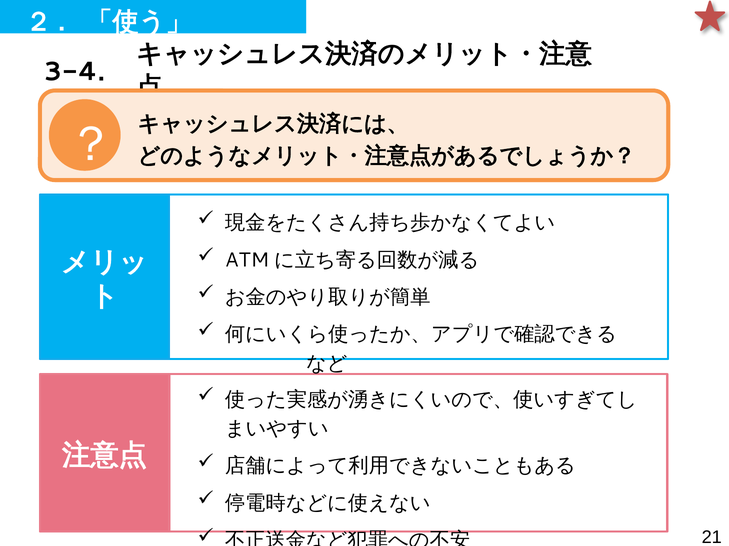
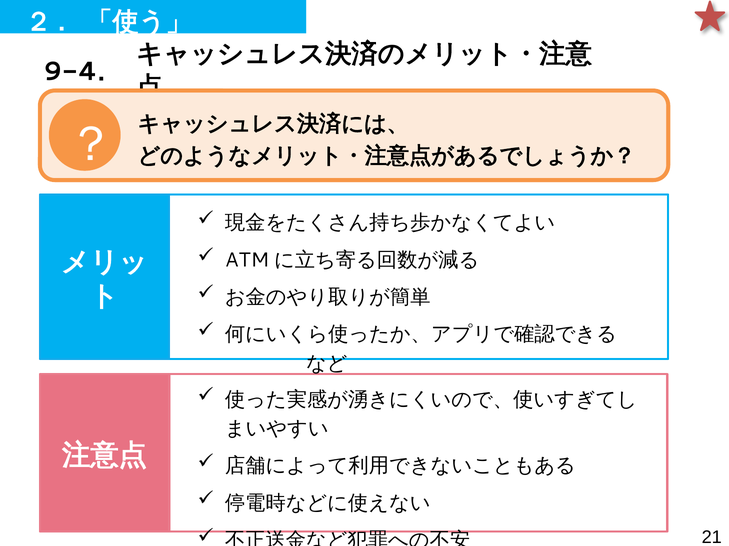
3-4: 3-4 -> 9-4
